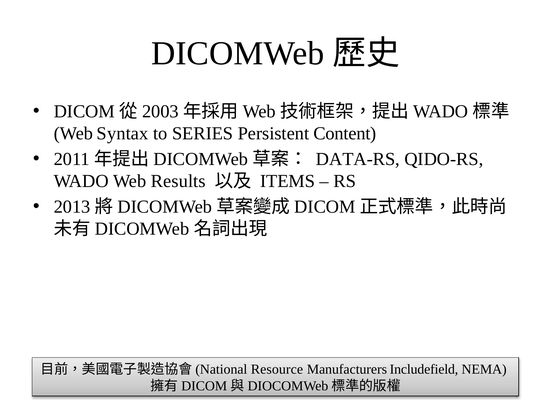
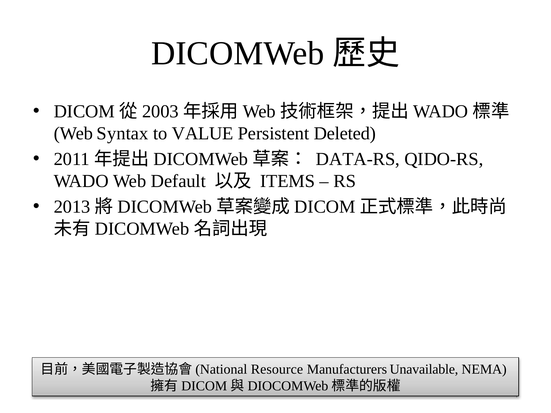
SERIES: SERIES -> VALUE
Content: Content -> Deleted
Results: Results -> Default
Includefield: Includefield -> Unavailable
